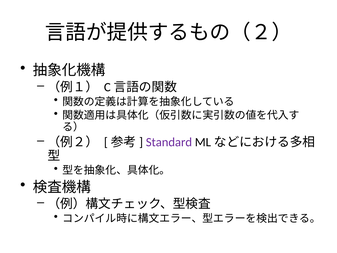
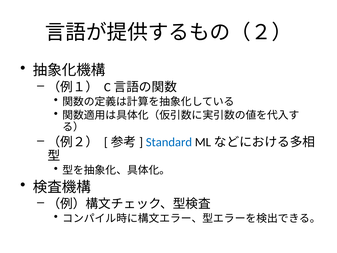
Standard colour: purple -> blue
